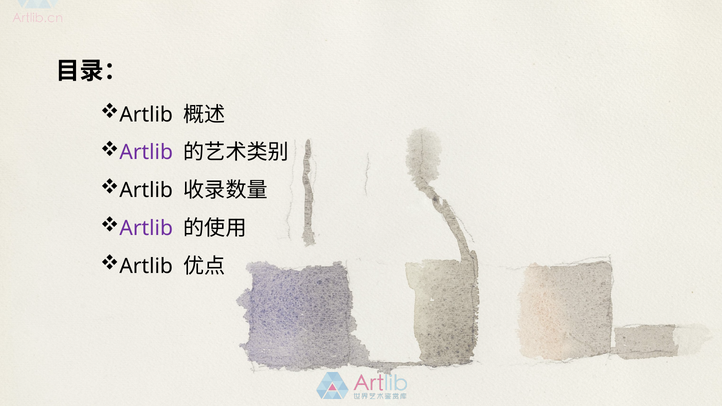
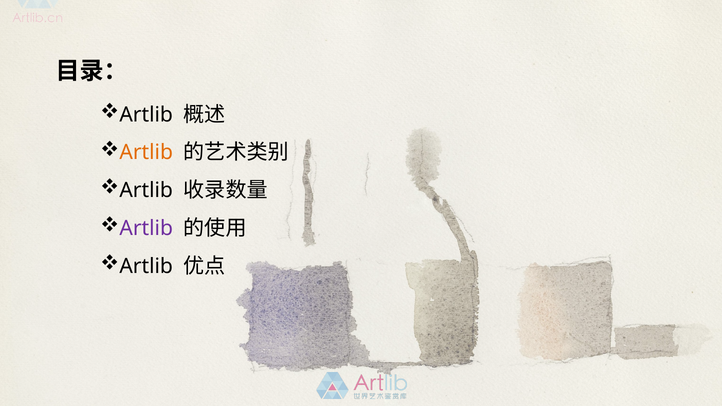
Artlib at (146, 153) colour: purple -> orange
